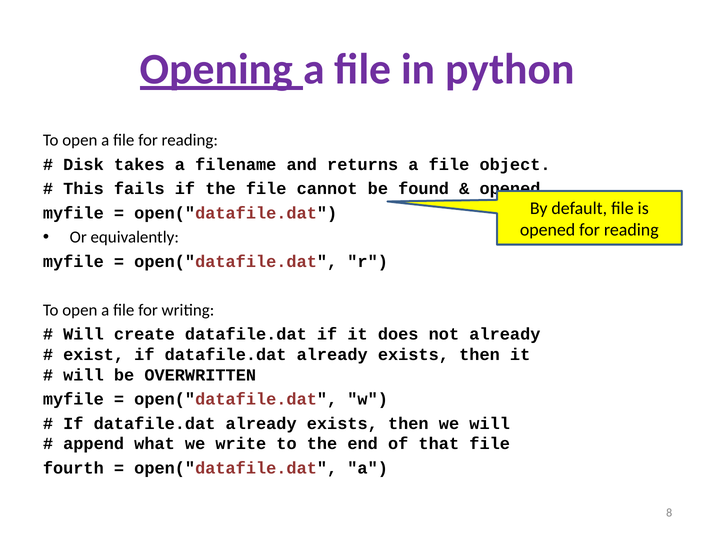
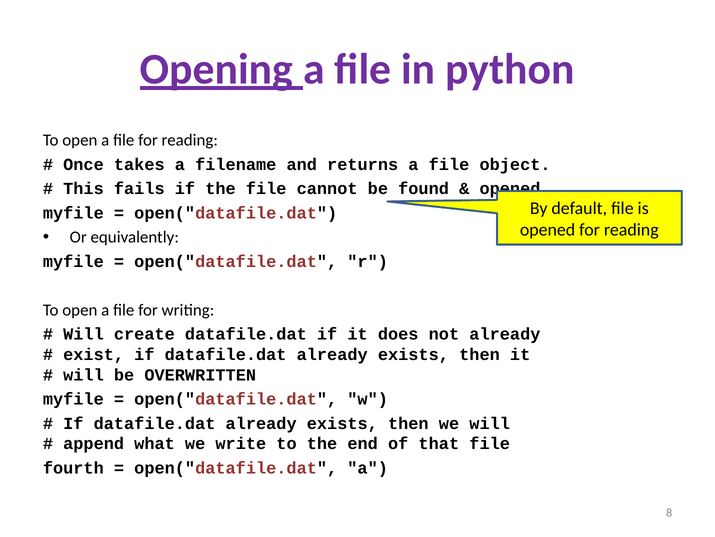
Disk: Disk -> Once
